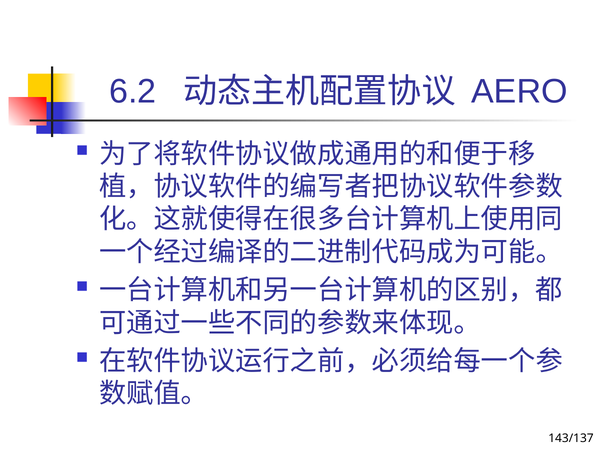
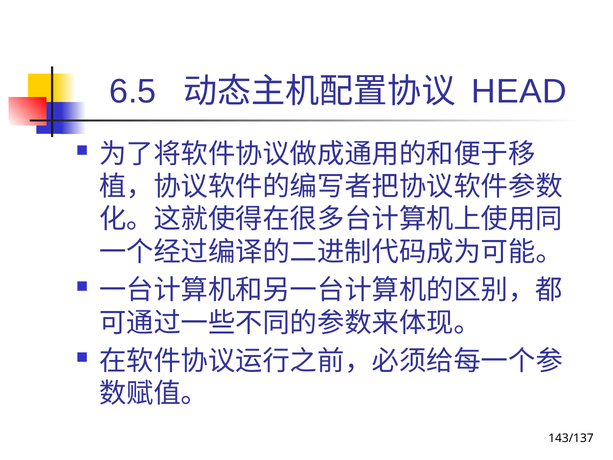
6.2: 6.2 -> 6.5
AERO: AERO -> HEAD
